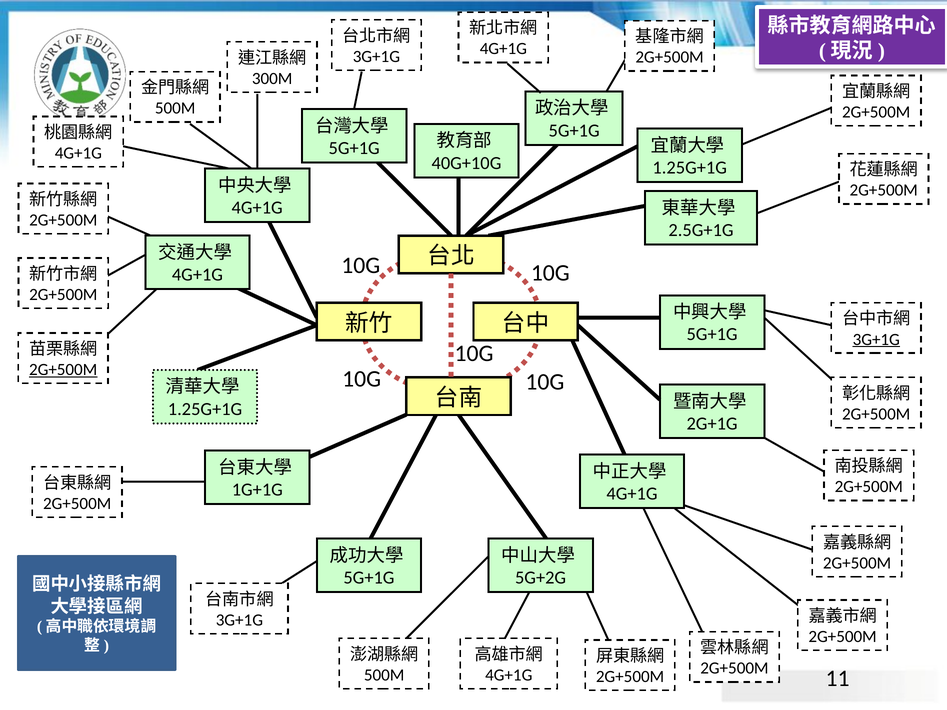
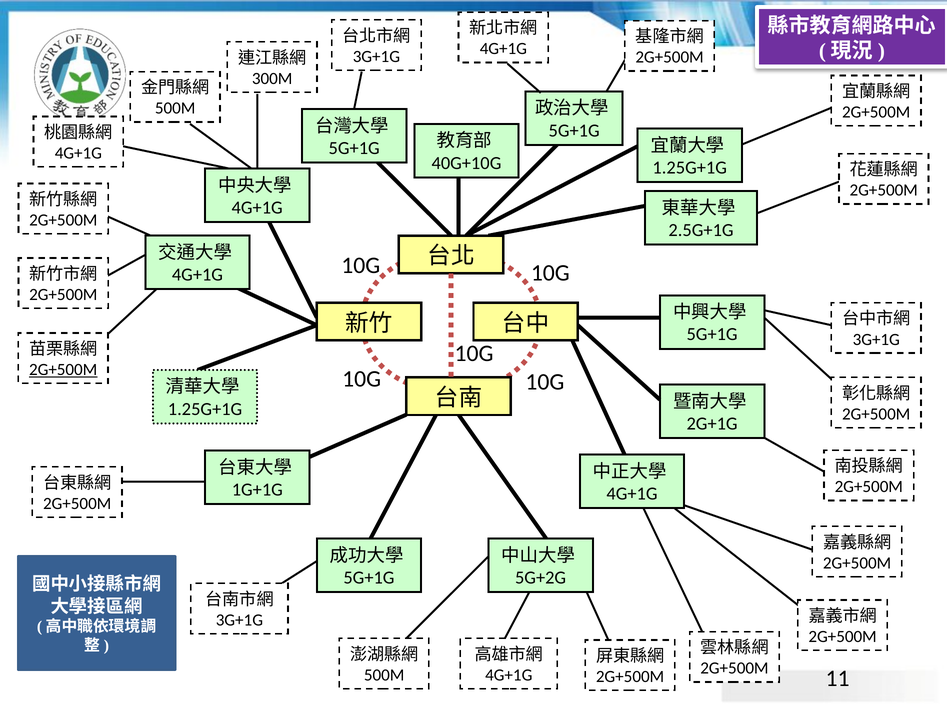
3G+1G at (876, 339) underline: present -> none
